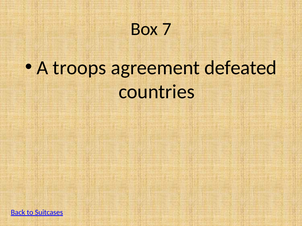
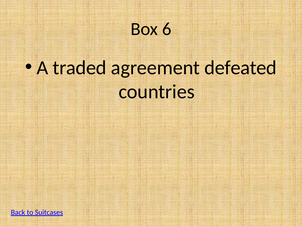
7: 7 -> 6
troops: troops -> traded
